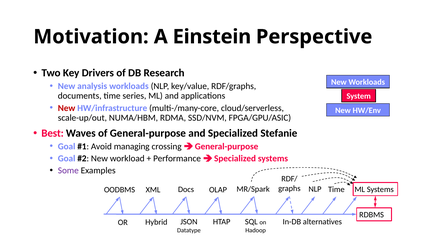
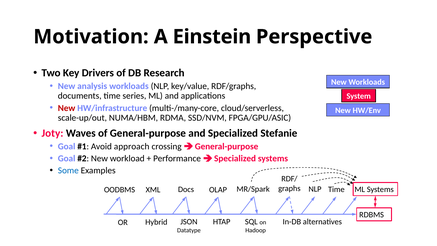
Best: Best -> Joty
managing: managing -> approach
Some colour: purple -> blue
